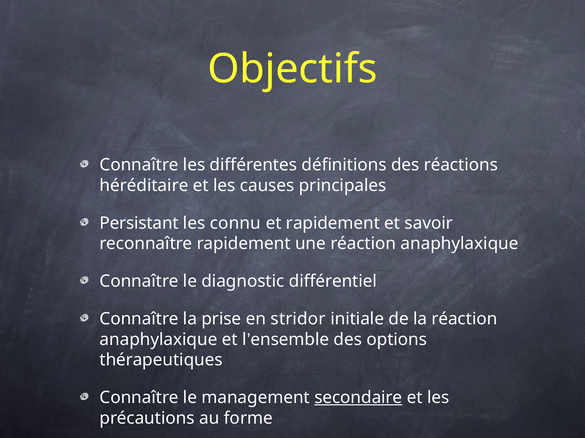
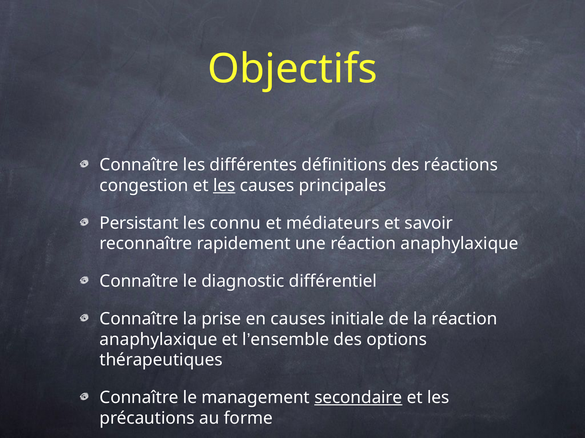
héréditaire: héréditaire -> congestion
les at (224, 186) underline: none -> present
et rapidement: rapidement -> médiateurs
en stridor: stridor -> causes
